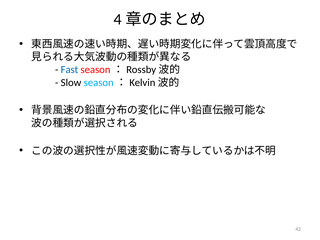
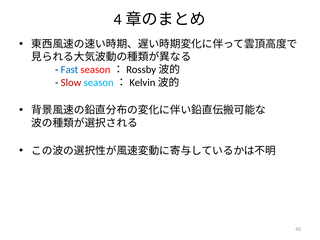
Slow colour: black -> red
